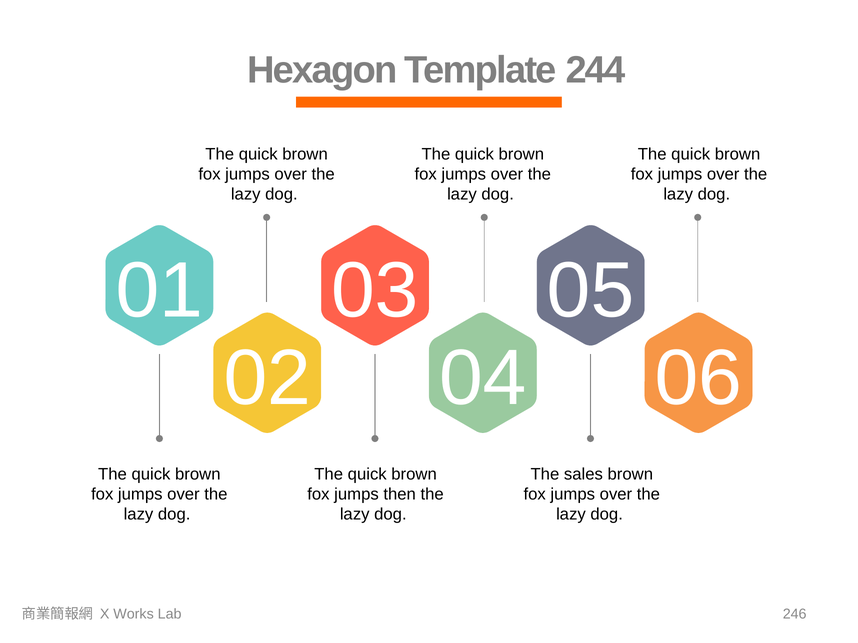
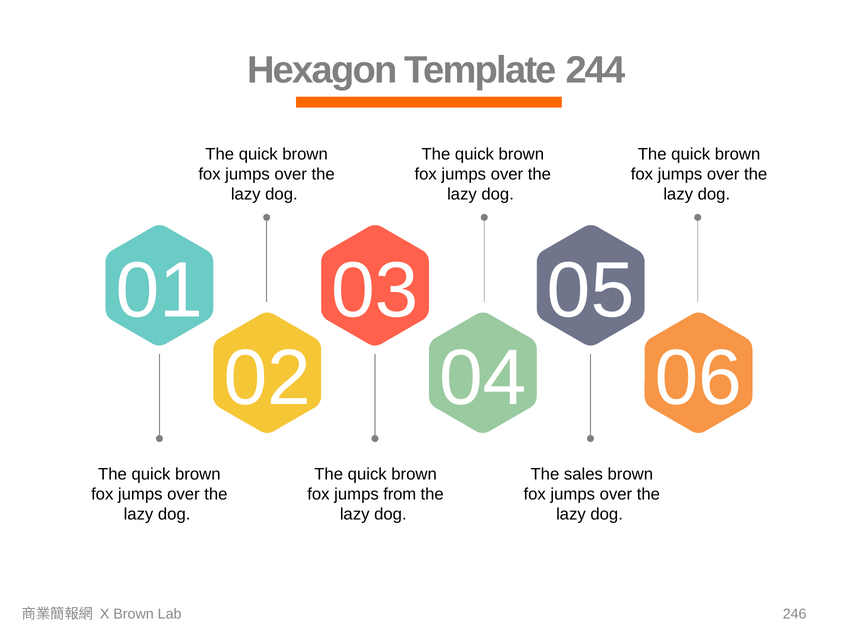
then: then -> from
X Works: Works -> Brown
